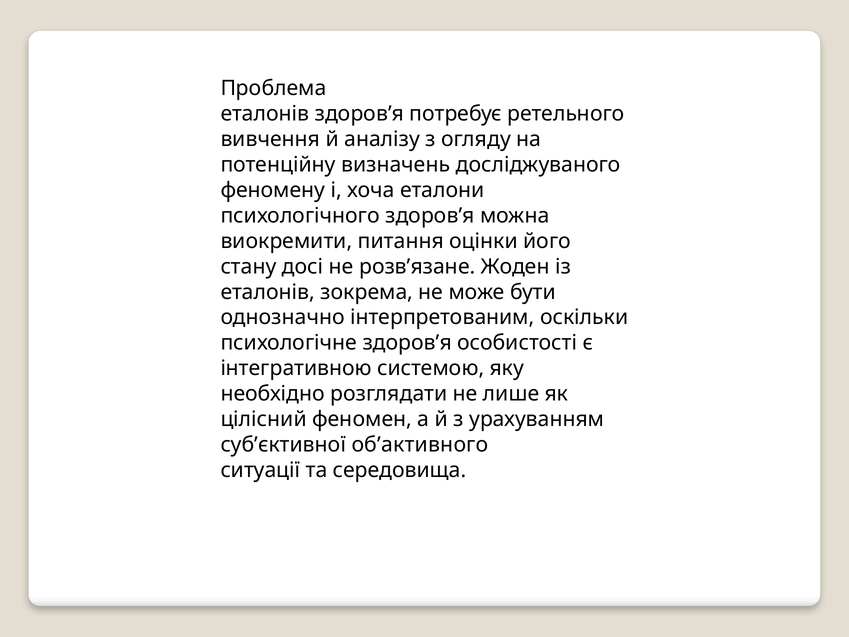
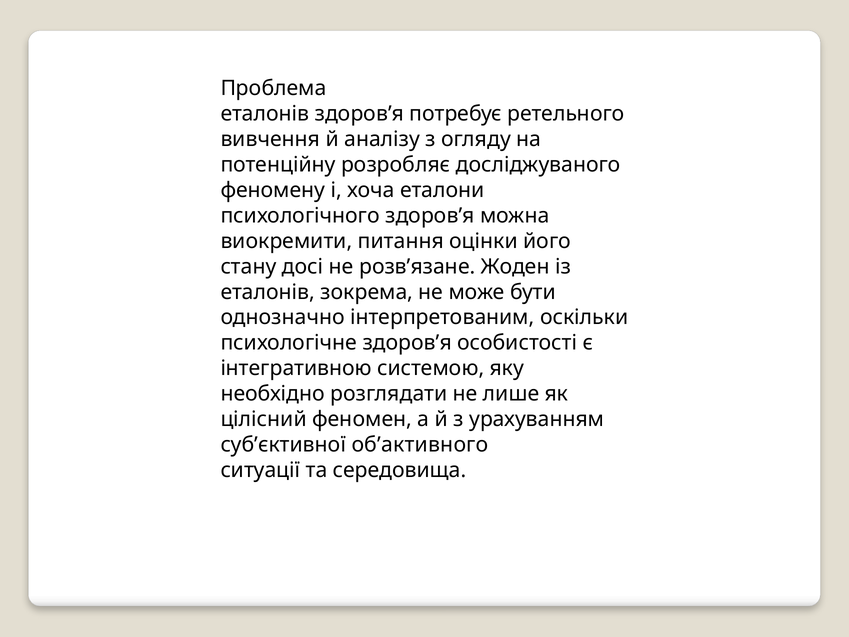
визначень: визначень -> розробляє
